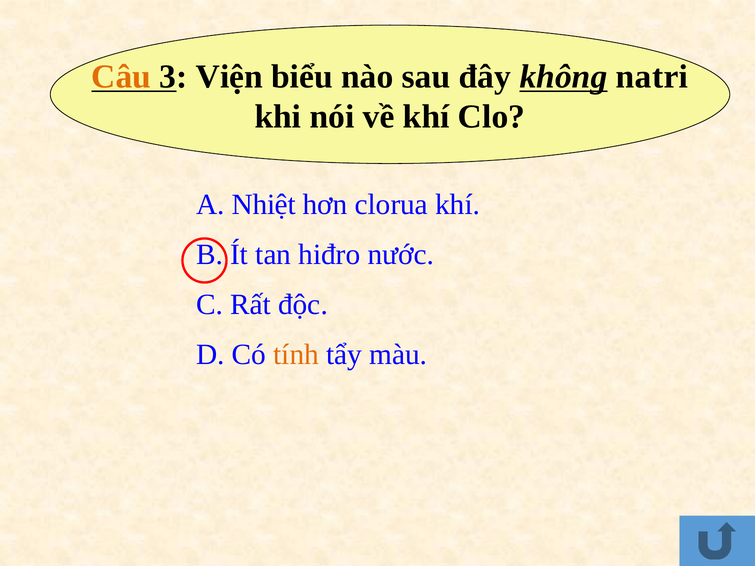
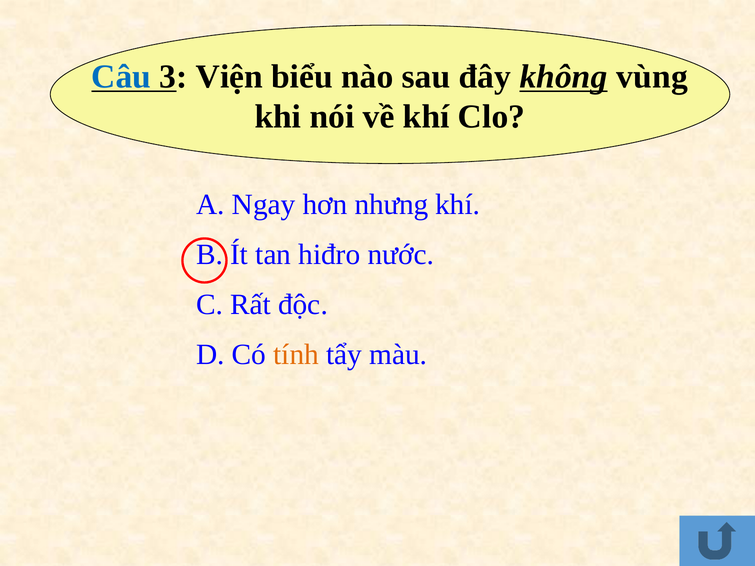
Câu colour: orange -> blue
natri: natri -> vùng
Nhiệt: Nhiệt -> Ngay
clorua: clorua -> nhưng
